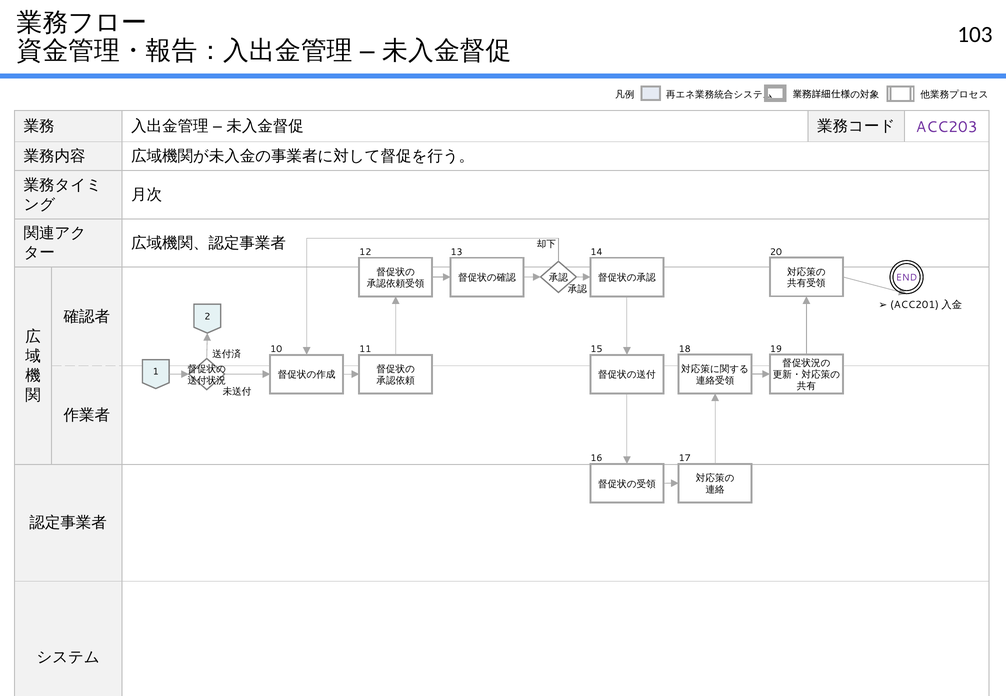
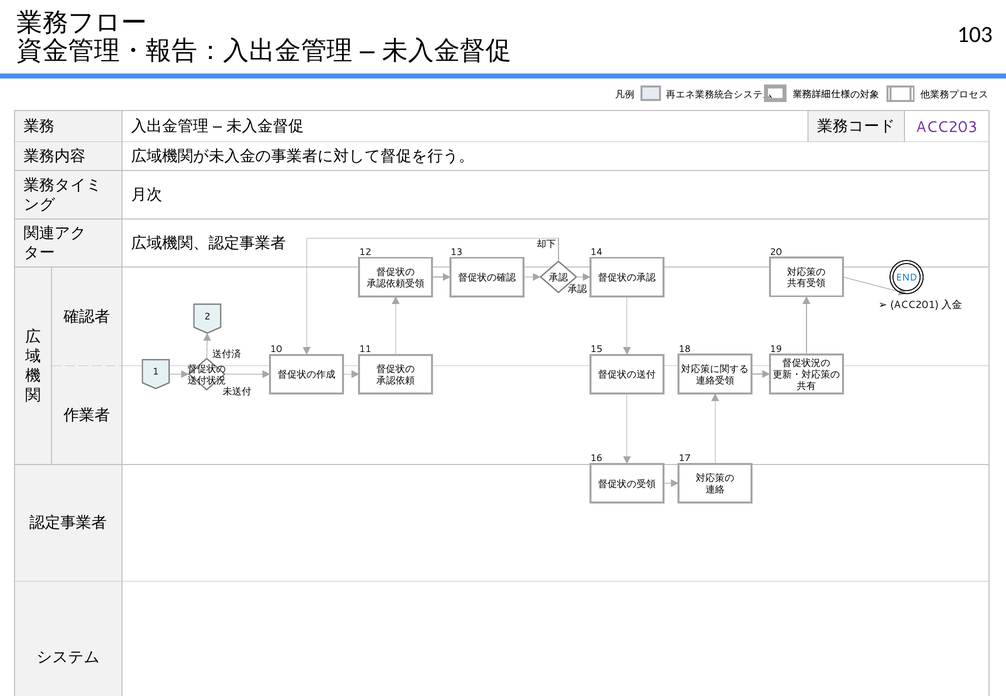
END colour: purple -> blue
